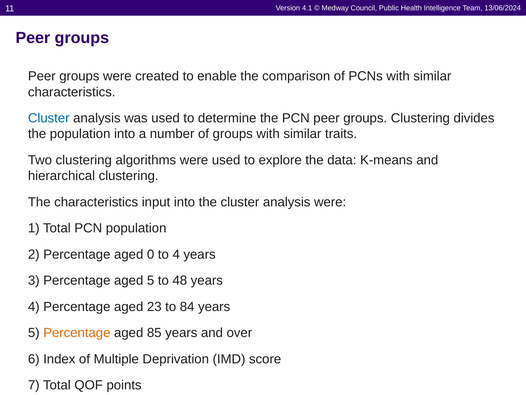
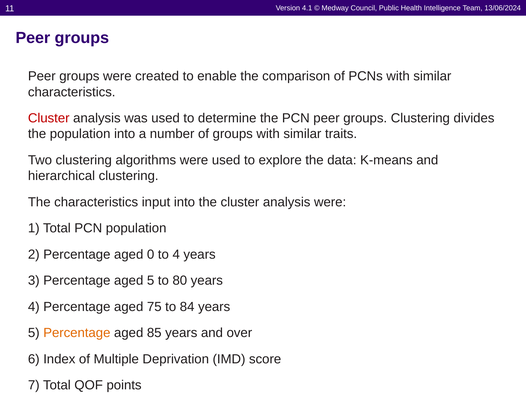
Cluster at (49, 118) colour: blue -> red
48: 48 -> 80
23: 23 -> 75
